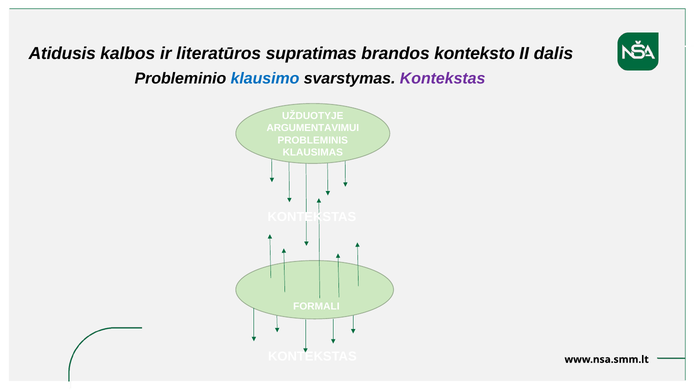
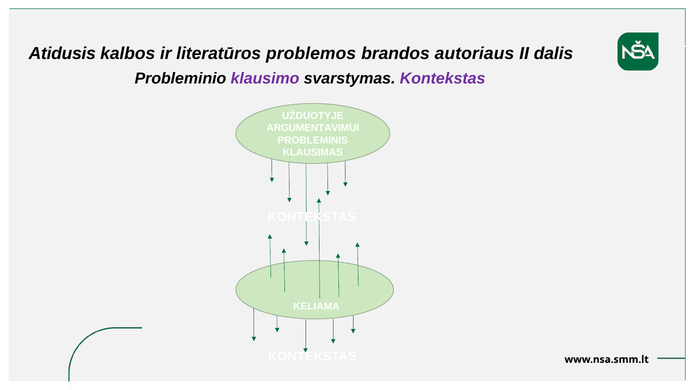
supratimas: supratimas -> problemos
konteksto: konteksto -> autoriaus
klausimo colour: blue -> purple
FORMALI: FORMALI -> KELIAMA
